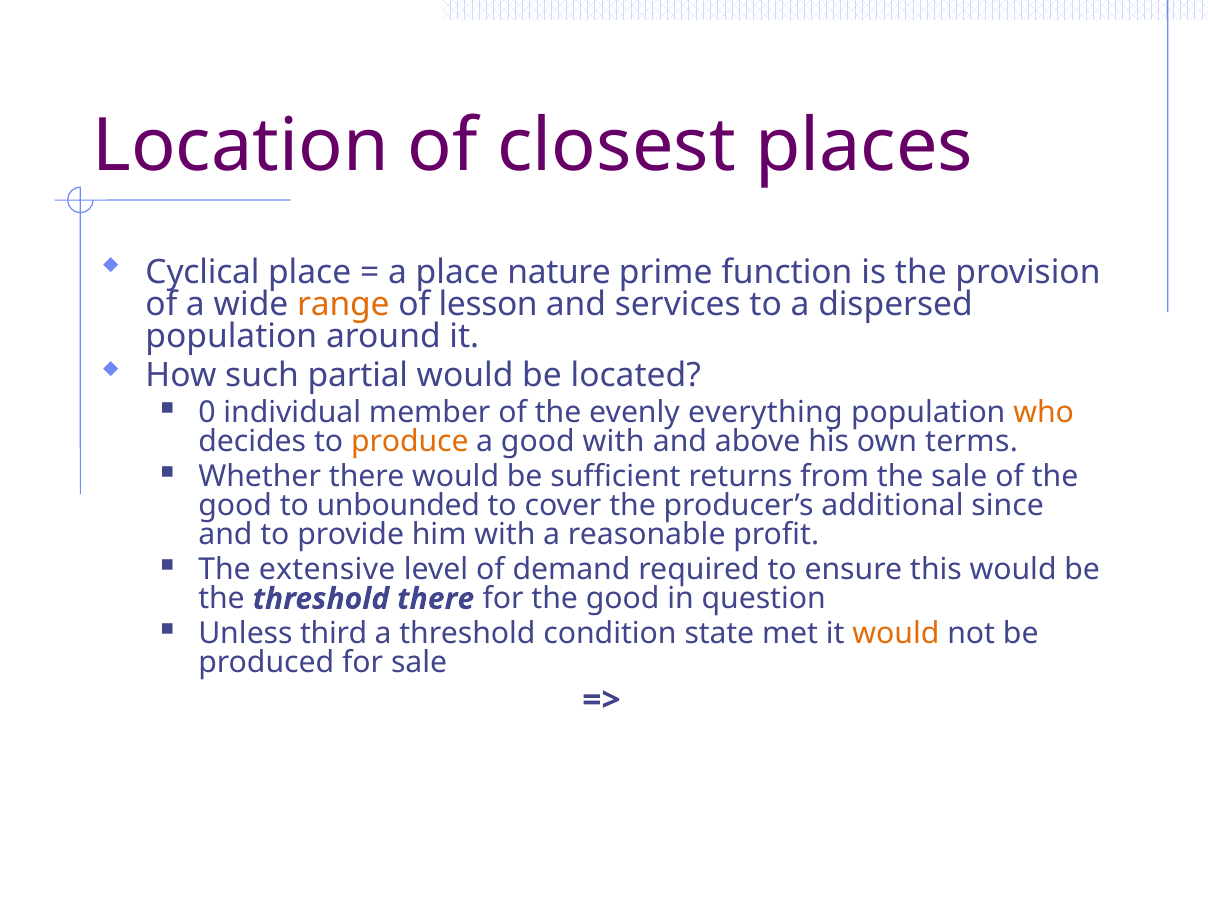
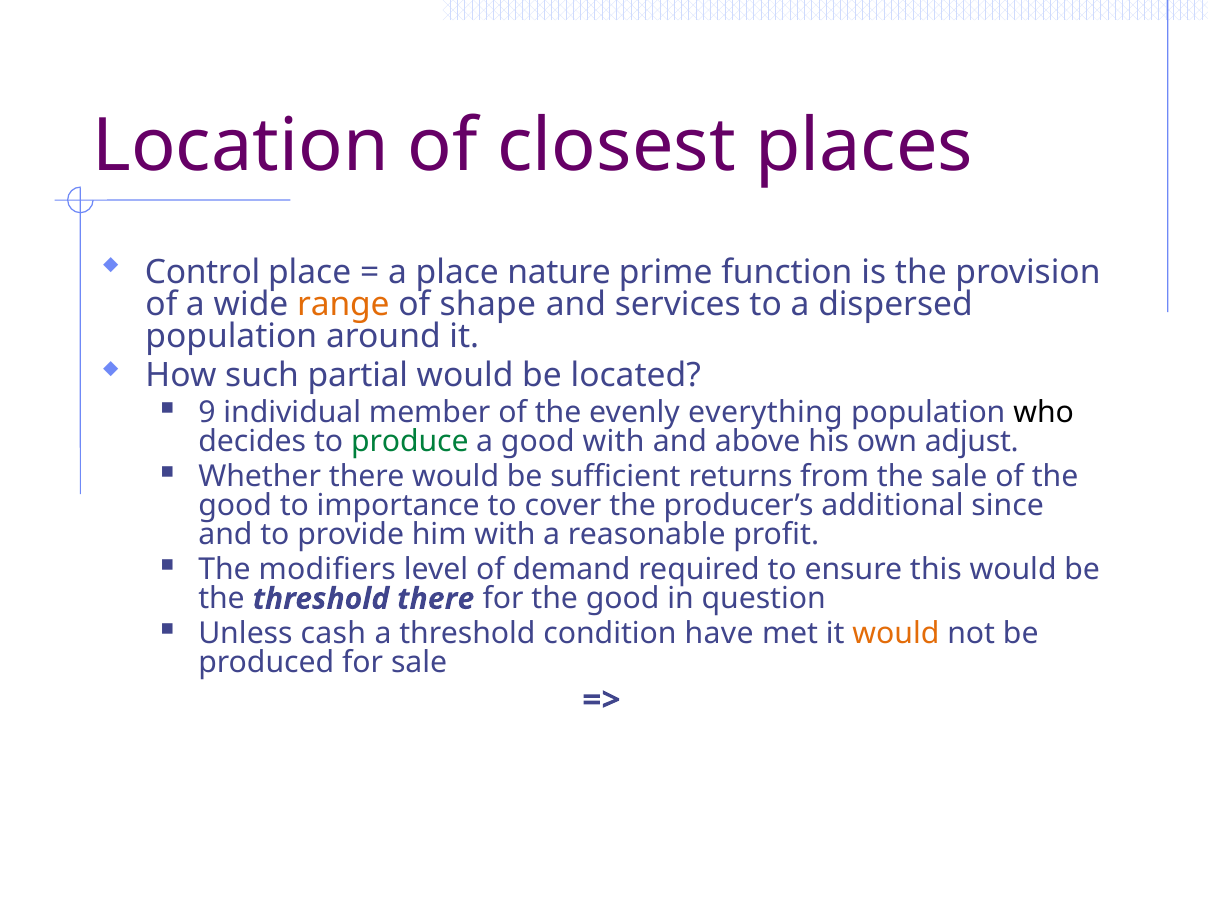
Cyclical: Cyclical -> Control
lesson: lesson -> shape
0: 0 -> 9
who colour: orange -> black
produce colour: orange -> green
terms: terms -> adjust
unbounded: unbounded -> importance
extensive: extensive -> modifiers
third: third -> cash
state: state -> have
